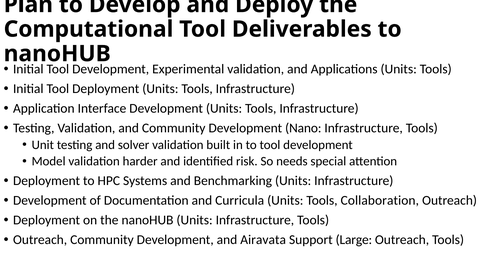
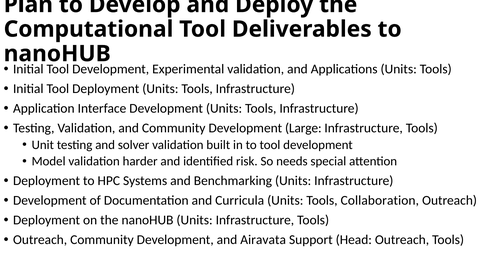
Nano: Nano -> Large
Large: Large -> Head
